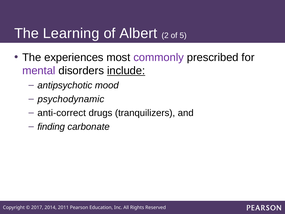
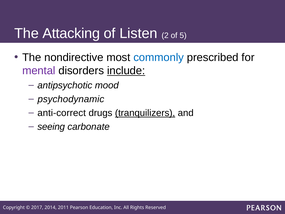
Learning: Learning -> Attacking
Albert: Albert -> Listen
experiences: experiences -> nondirective
commonly colour: purple -> blue
tranquilizers underline: none -> present
finding: finding -> seeing
